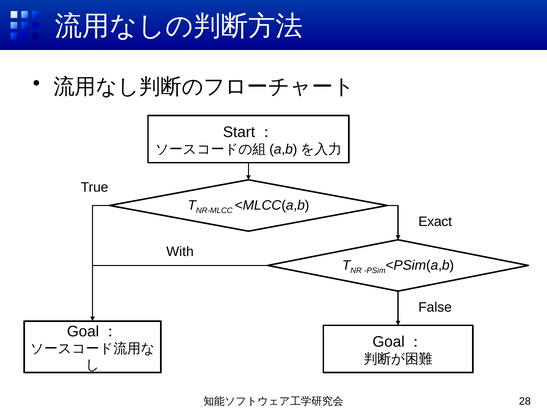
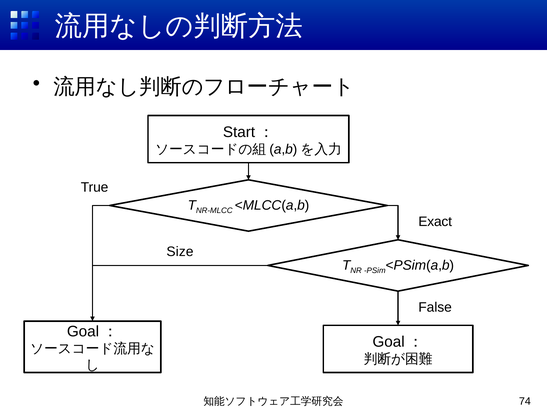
With: With -> Size
28: 28 -> 74
